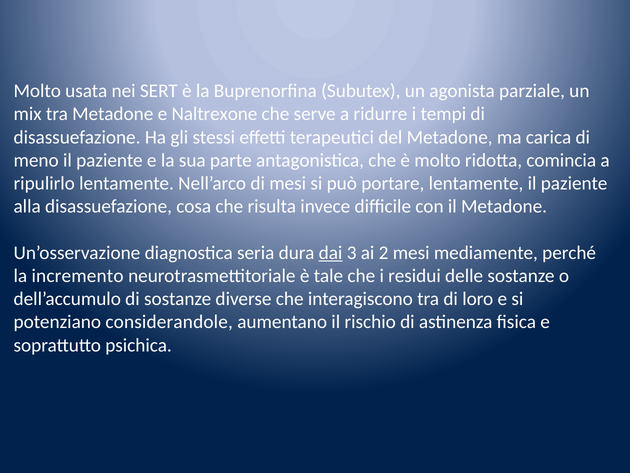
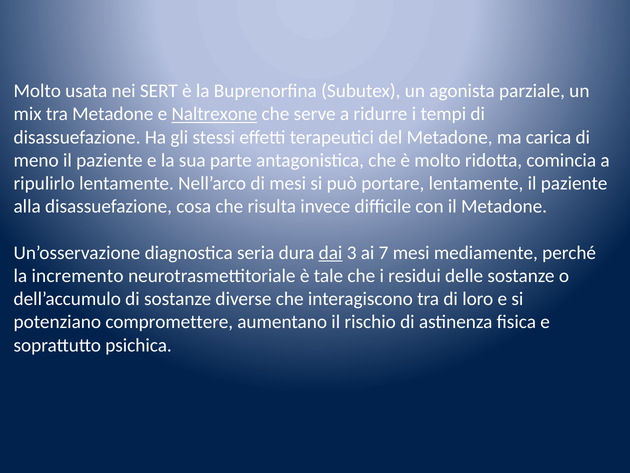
Naltrexone underline: none -> present
2: 2 -> 7
considerandole: considerandole -> compromettere
